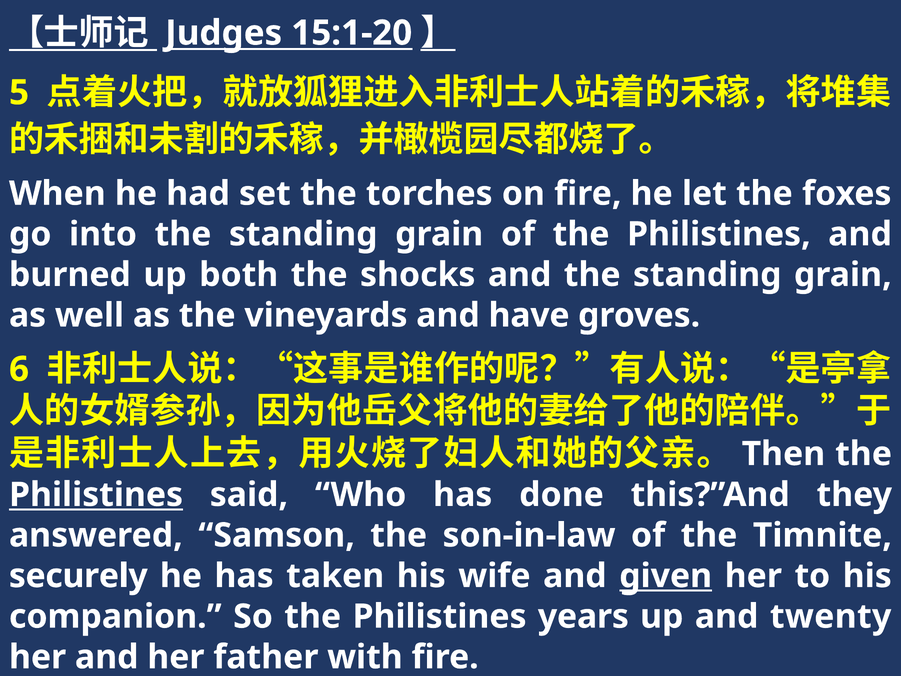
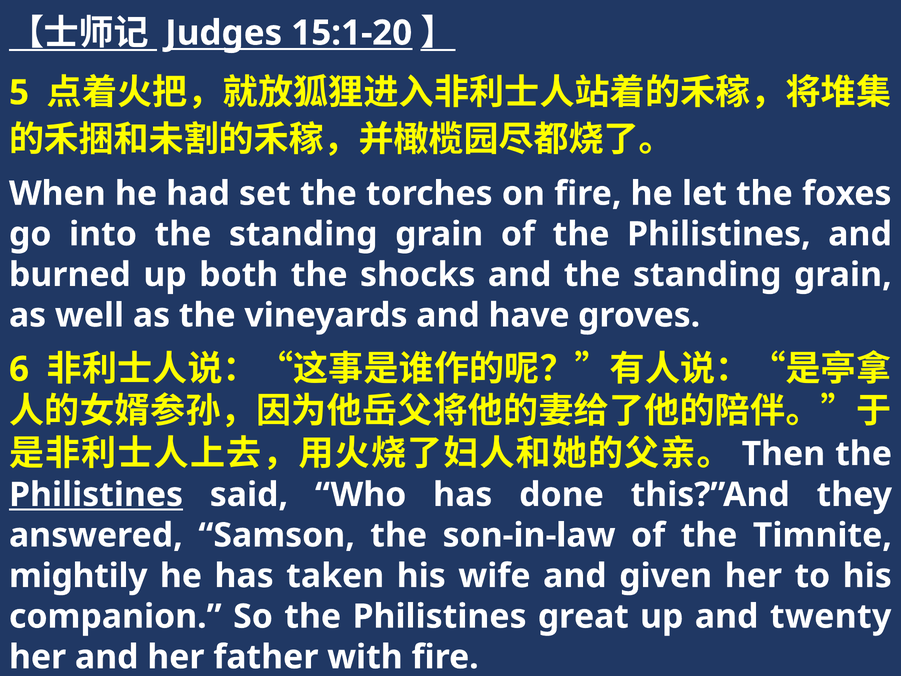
securely: securely -> mightily
given underline: present -> none
years: years -> great
